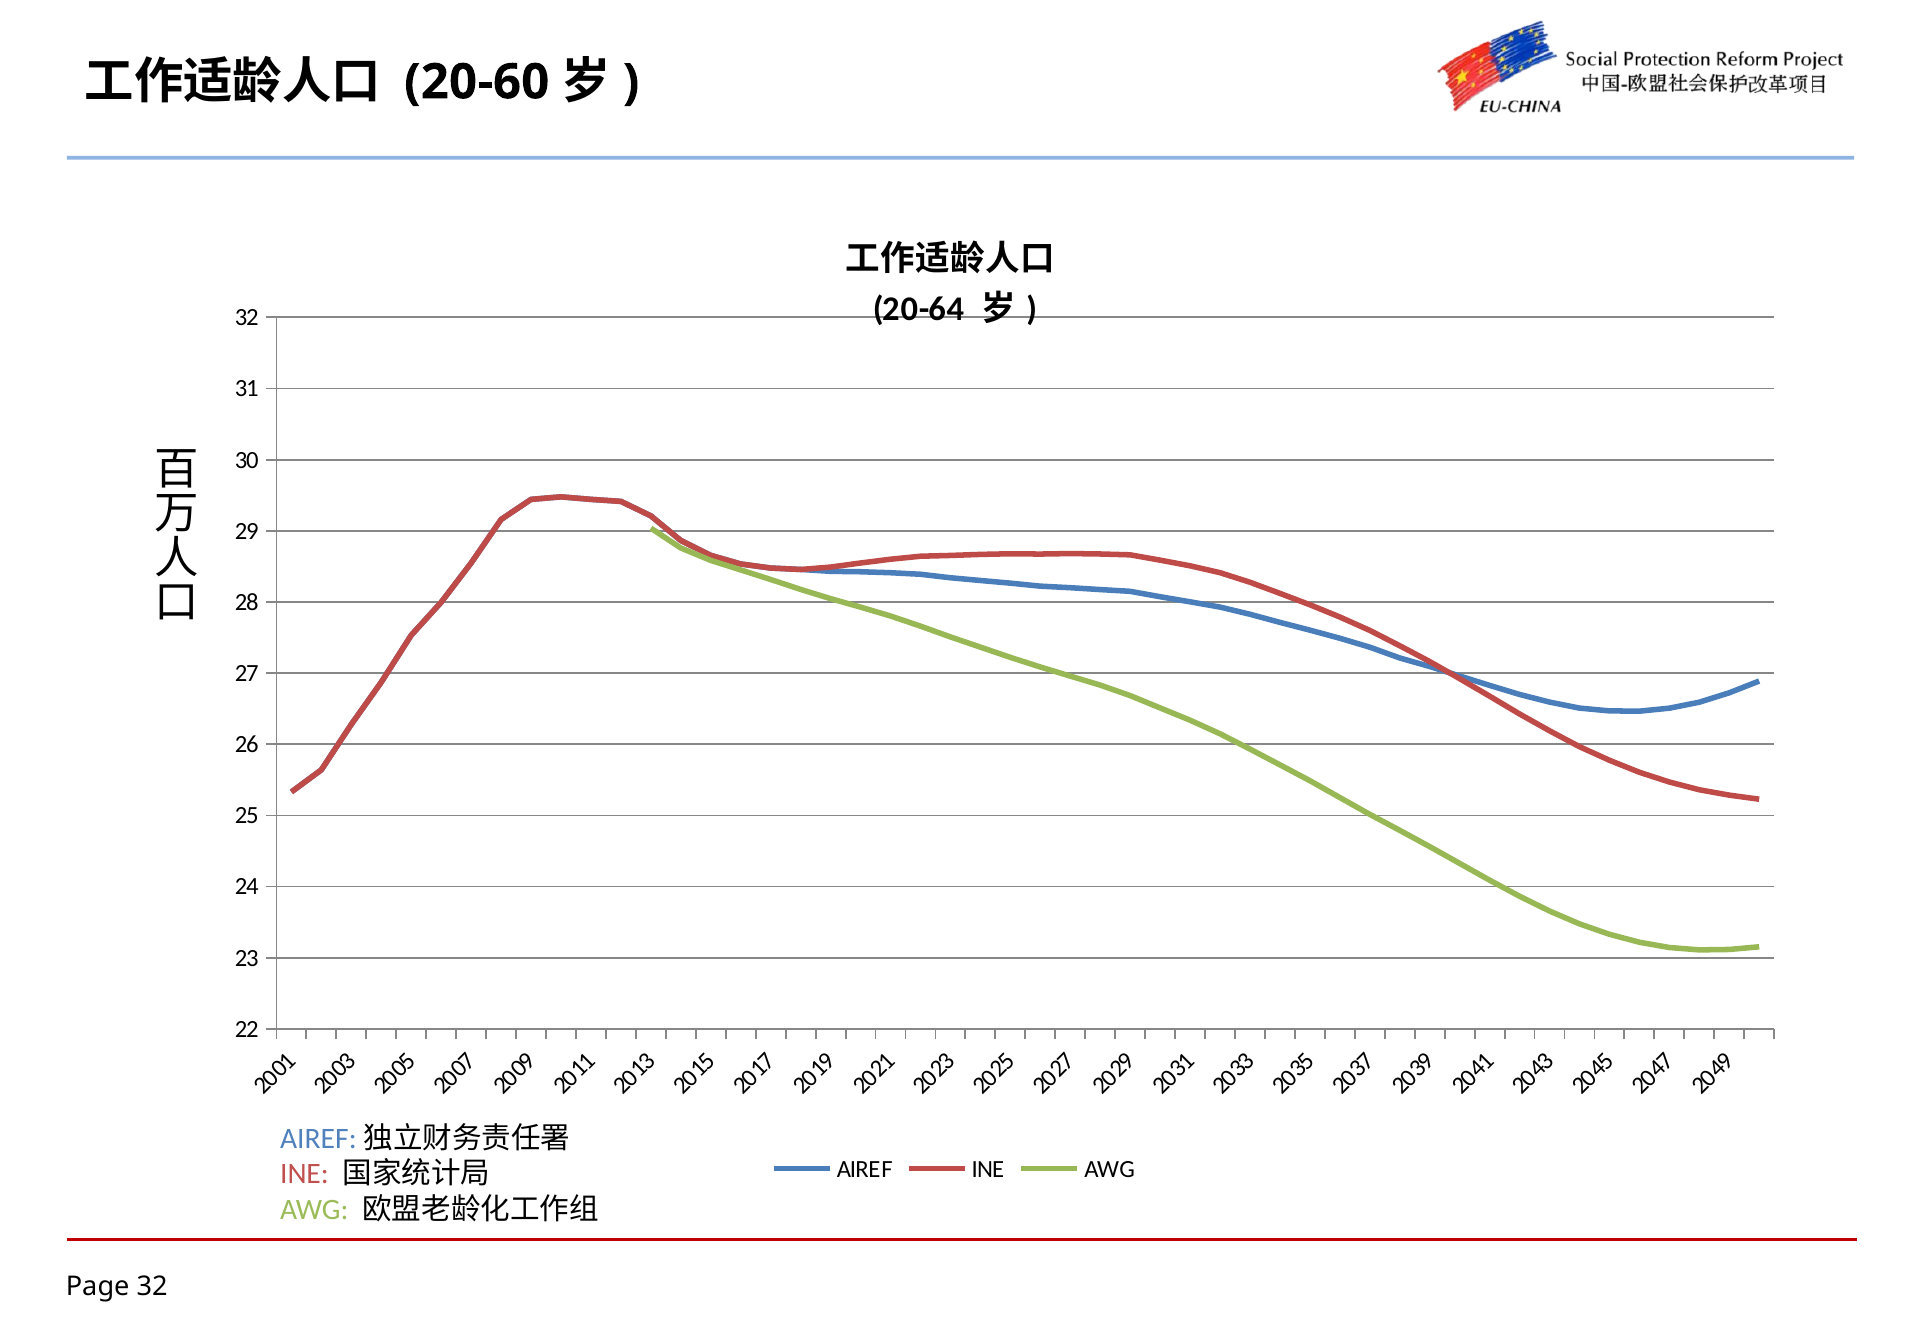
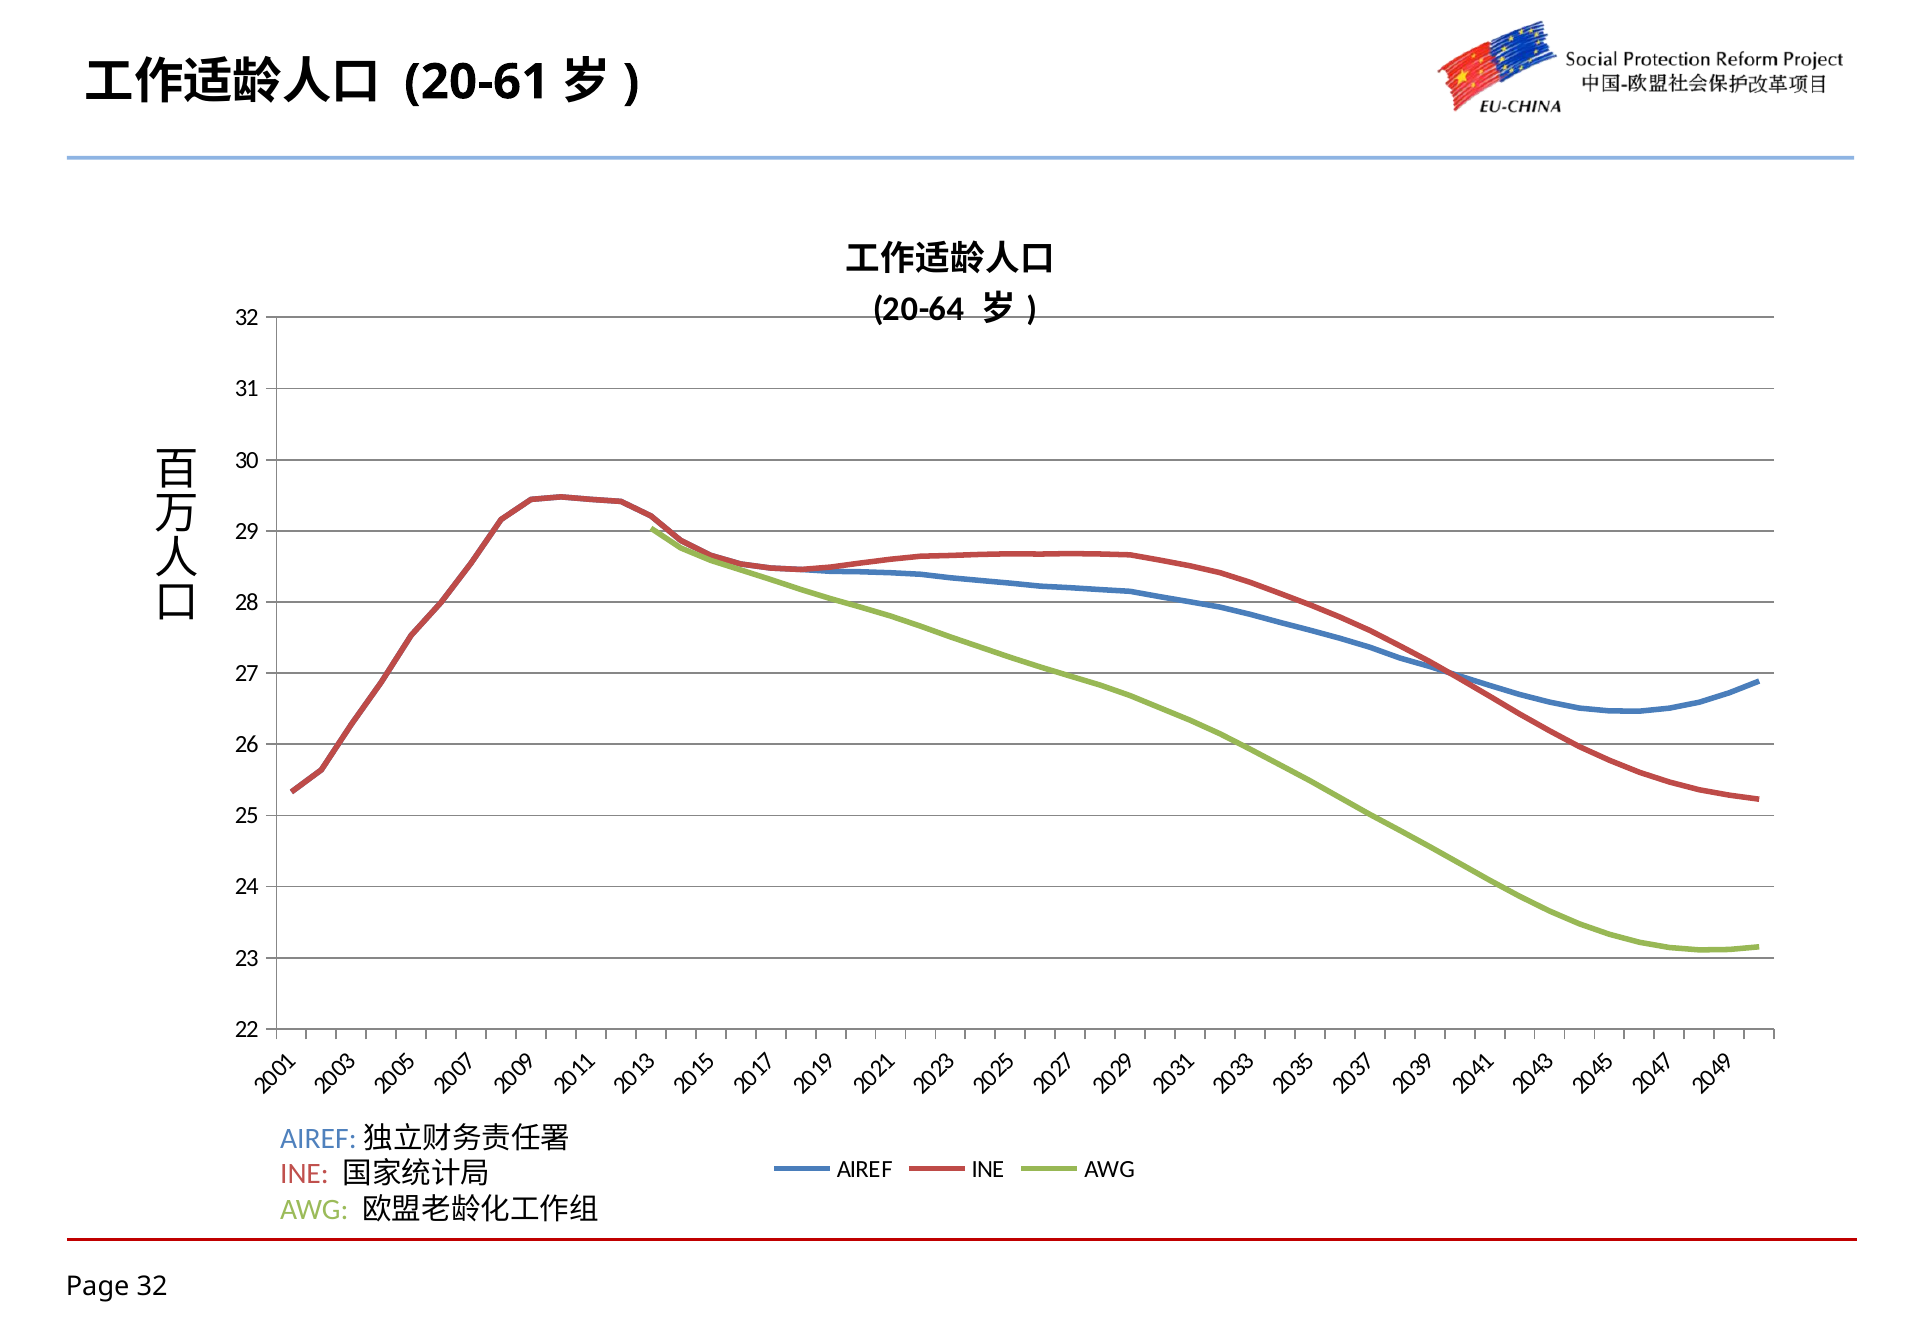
20-60: 20-60 -> 20-61
